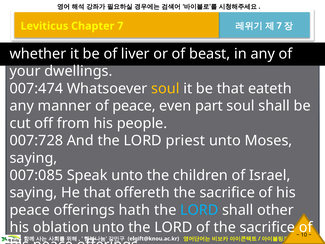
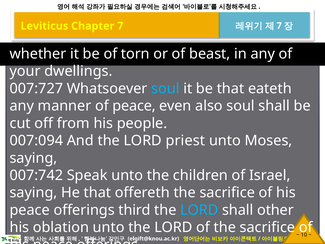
liver: liver -> torn
007:474: 007:474 -> 007:727
soul at (165, 88) colour: yellow -> light blue
part: part -> also
007:728: 007:728 -> 007:094
007:085: 007:085 -> 007:742
hath: hath -> third
